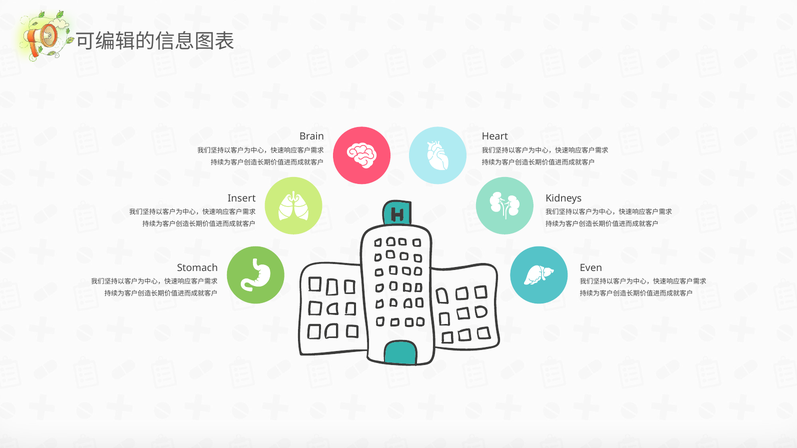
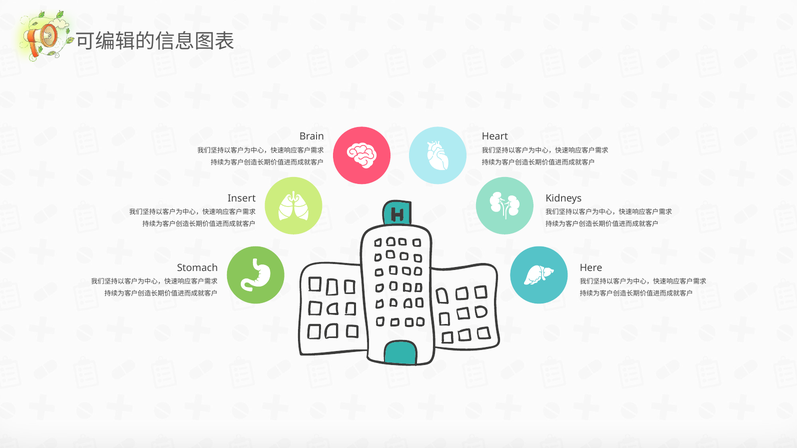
Even: Even -> Here
